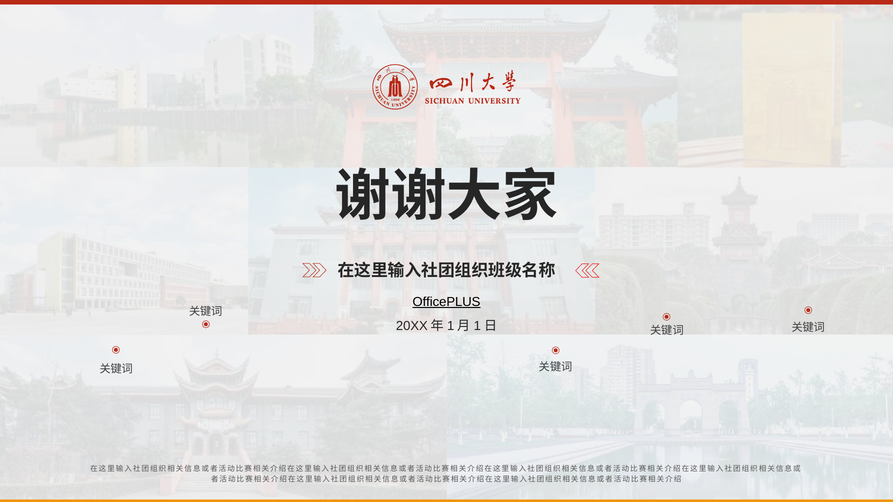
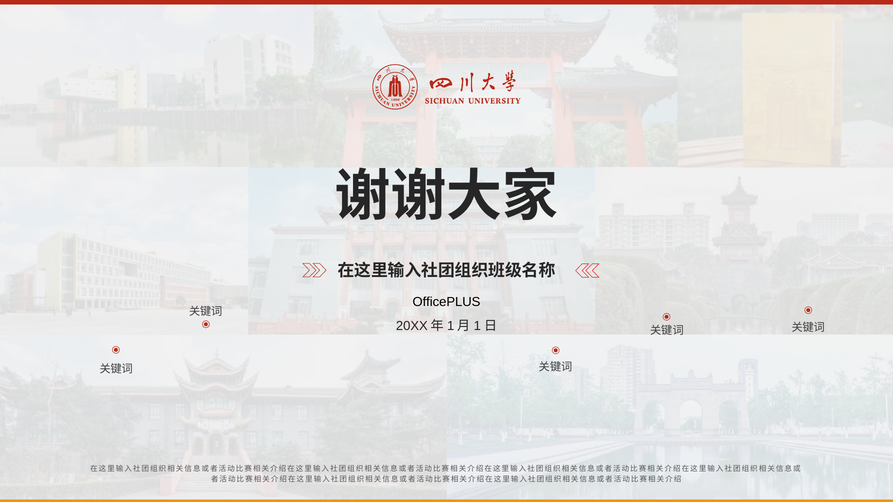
OfficePLUS underline: present -> none
